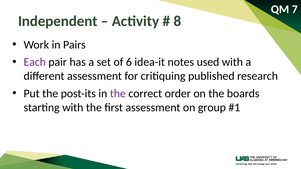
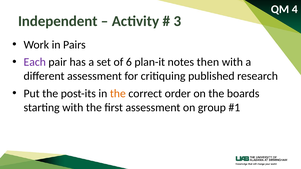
7: 7 -> 4
8: 8 -> 3
idea-it: idea-it -> plan-it
used: used -> then
the at (118, 94) colour: purple -> orange
